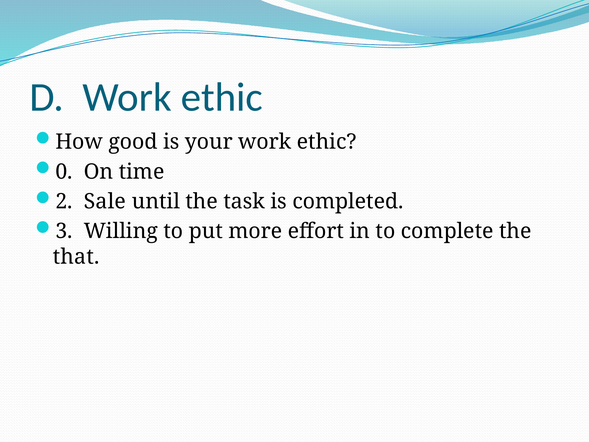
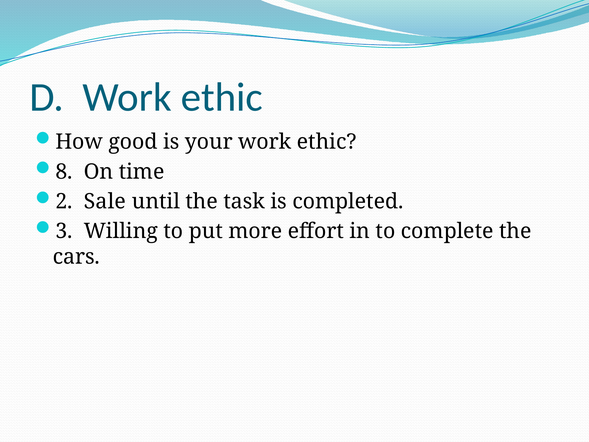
0: 0 -> 8
that: that -> cars
